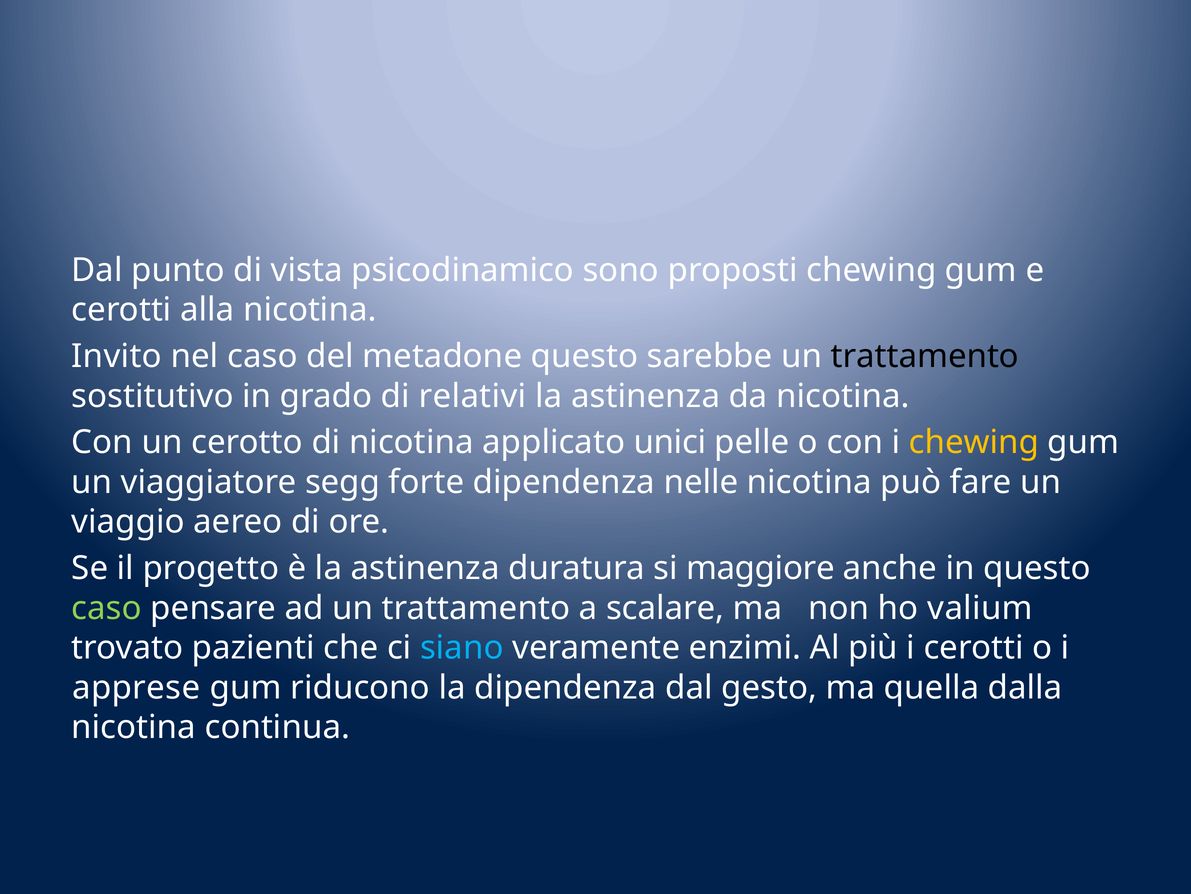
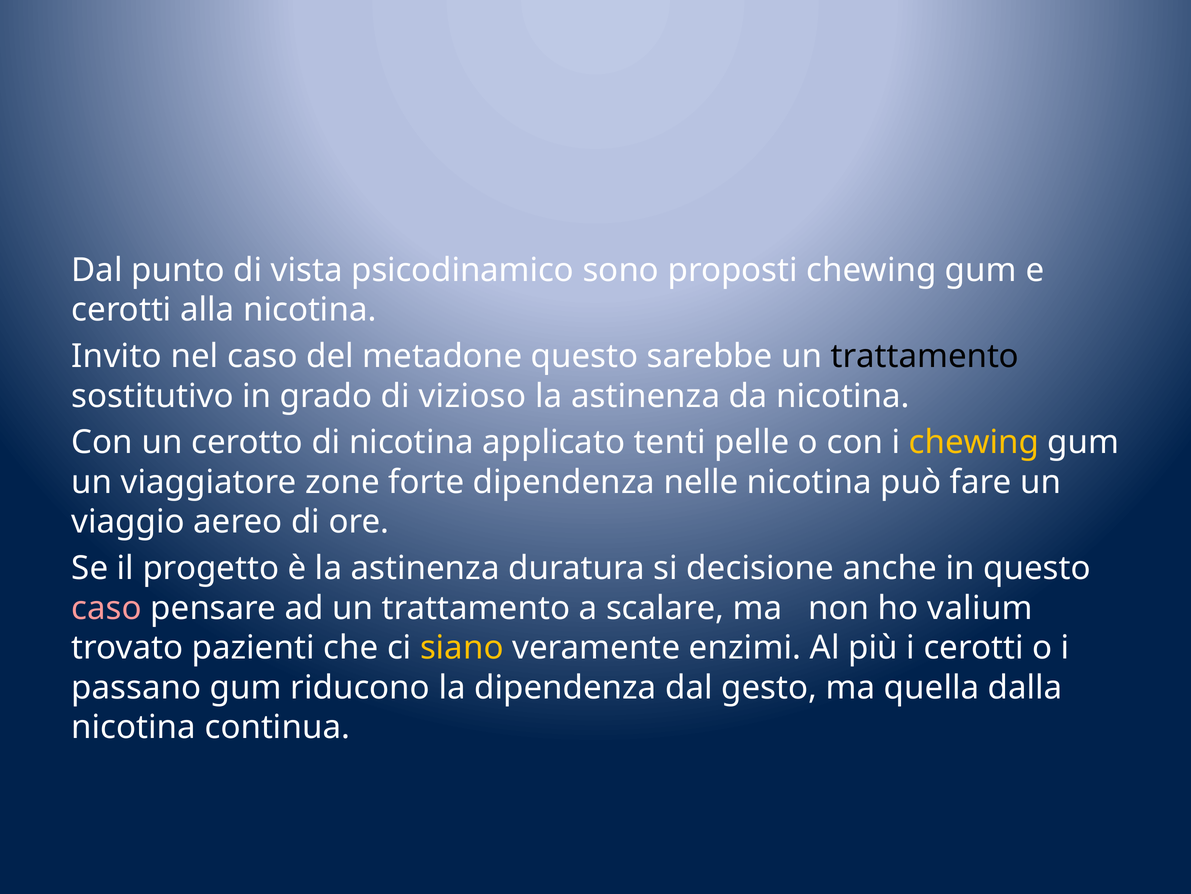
relativi: relativi -> vizioso
unici: unici -> tenti
segg: segg -> zone
maggiore: maggiore -> decisione
caso at (107, 608) colour: light green -> pink
siano colour: light blue -> yellow
apprese: apprese -> passano
